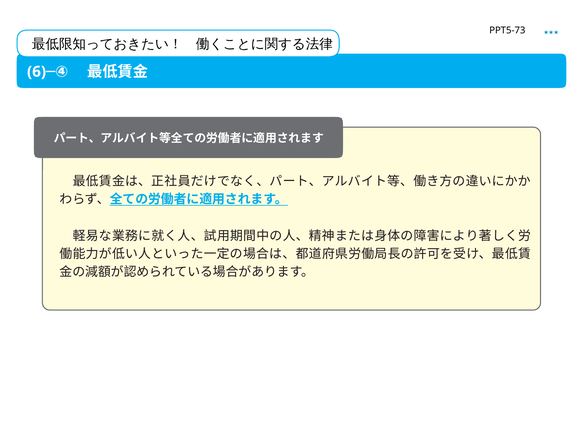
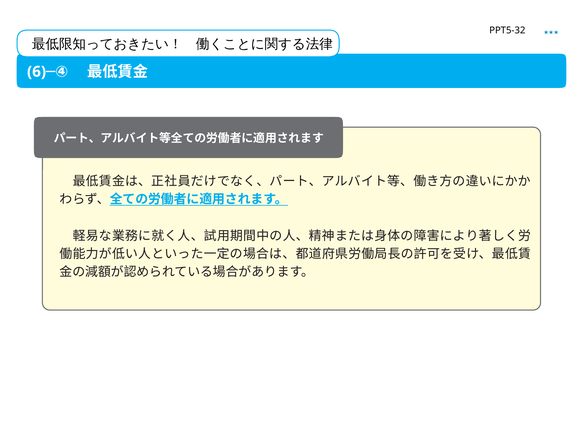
PPT5-73: PPT5-73 -> PPT5-32
